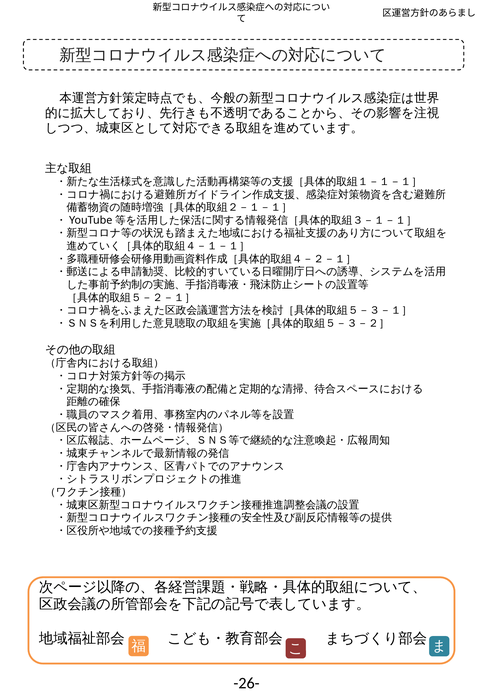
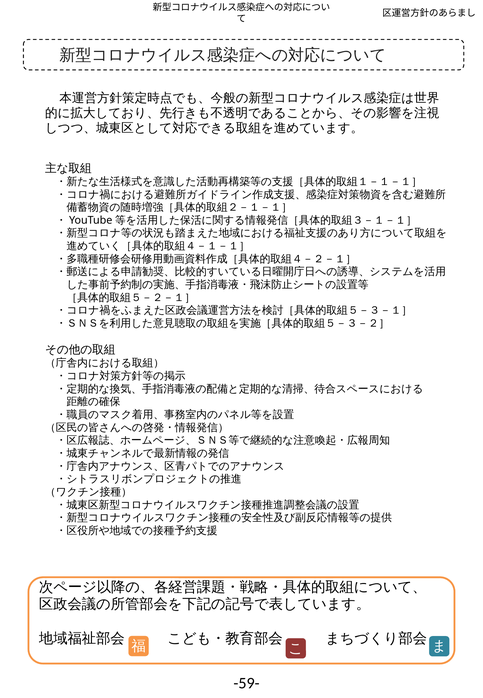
-26-: -26- -> -59-
